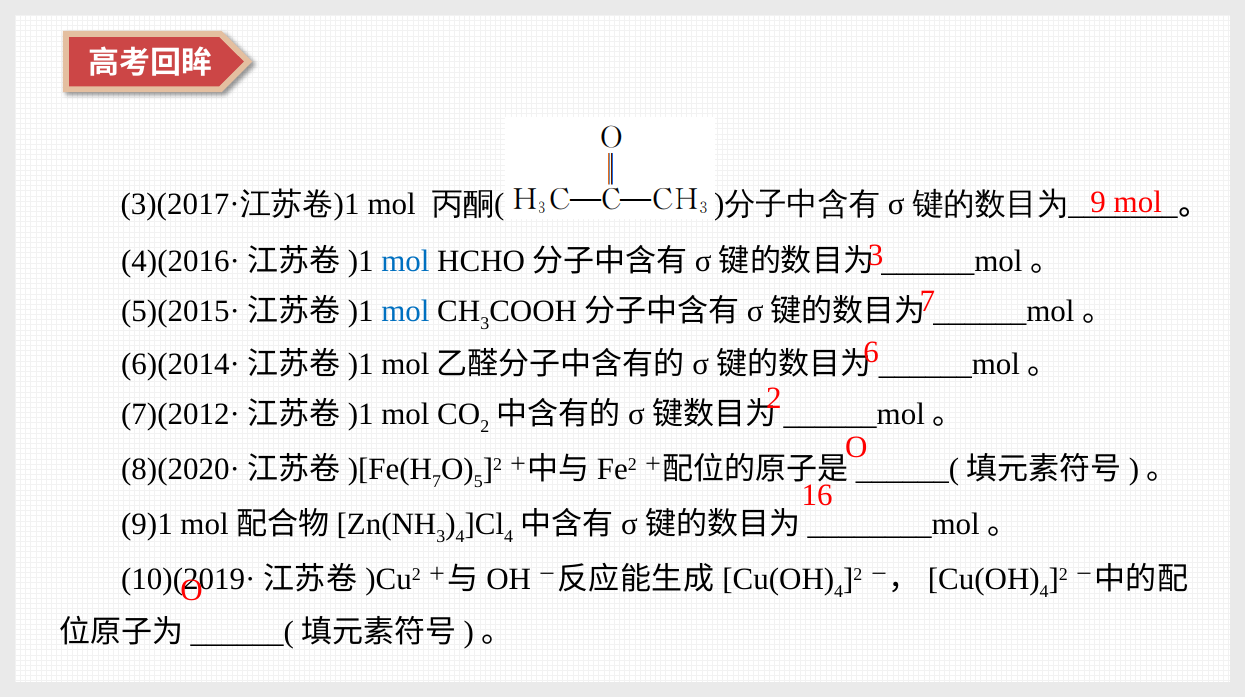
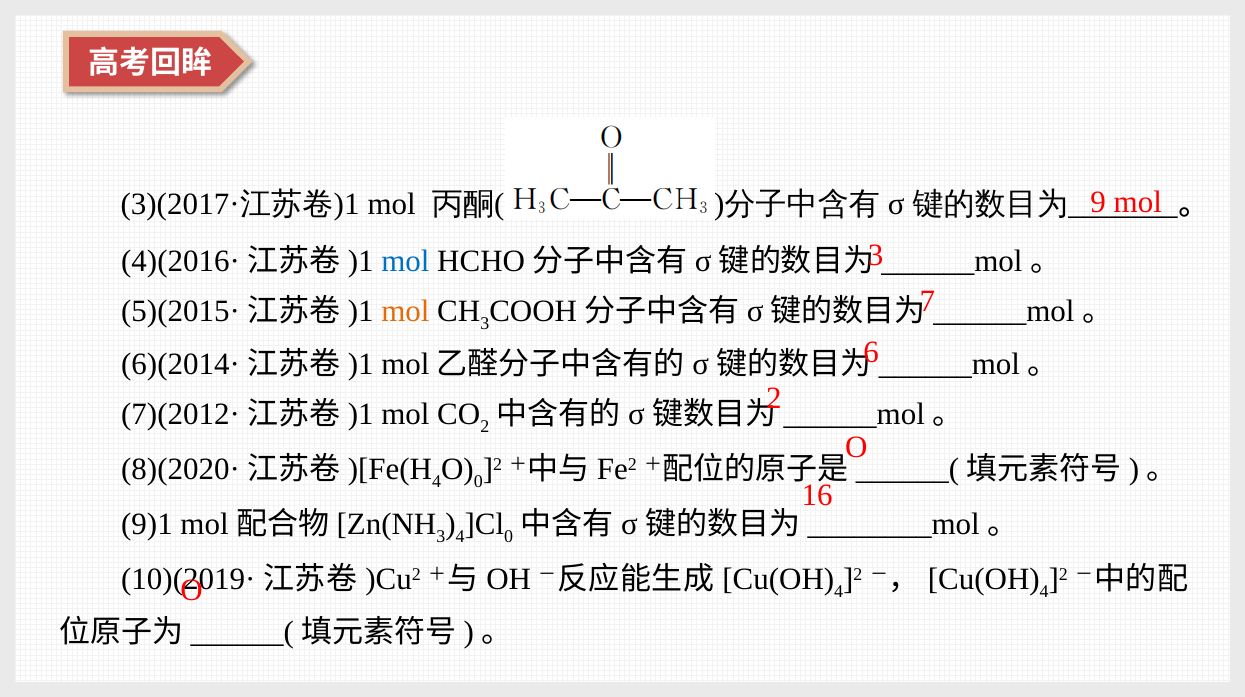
mol at (405, 311) colour: blue -> orange
7 at (437, 482): 7 -> 4
O 5: 5 -> 0
4 at (509, 537): 4 -> 0
